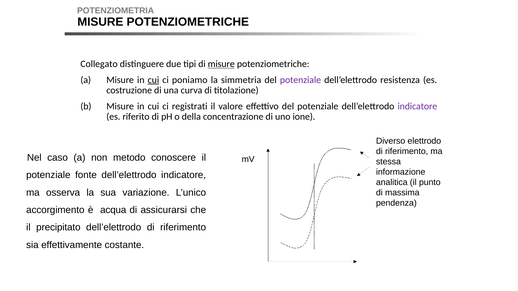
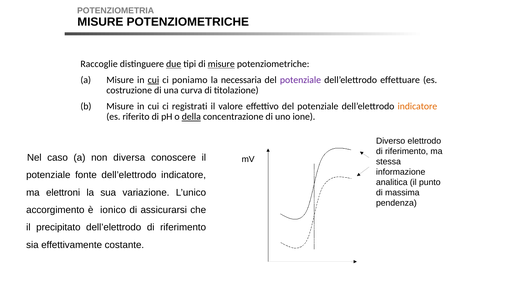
Collegato: Collegato -> Raccoglie
due underline: none -> present
simmetria: simmetria -> necessaria
resistenza: resistenza -> effettuare
indicatore at (417, 106) colour: purple -> orange
della underline: none -> present
metodo: metodo -> diversa
osserva: osserva -> elettroni
acqua: acqua -> ionico
